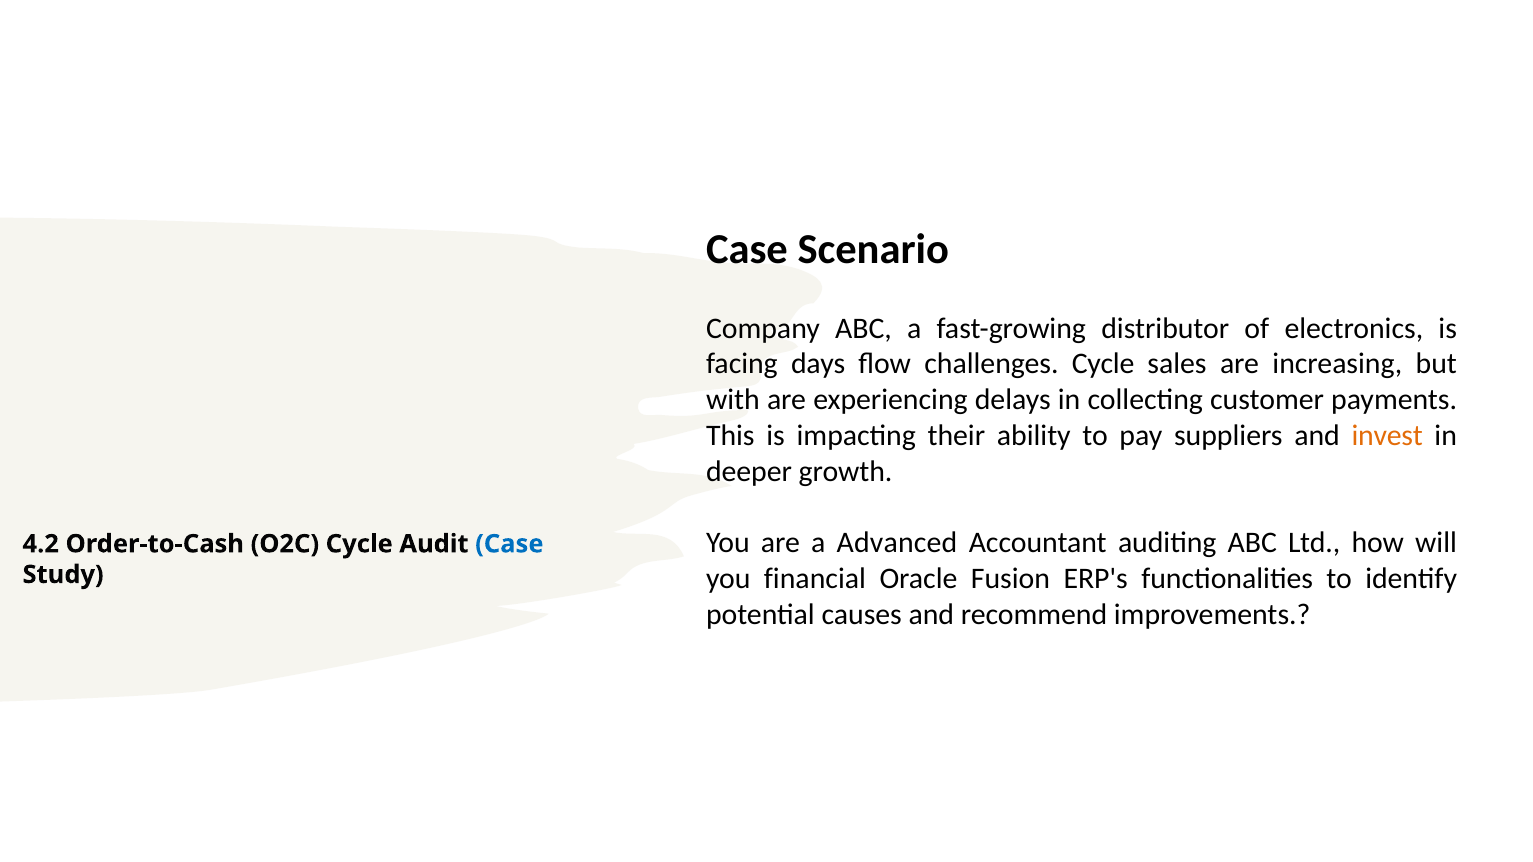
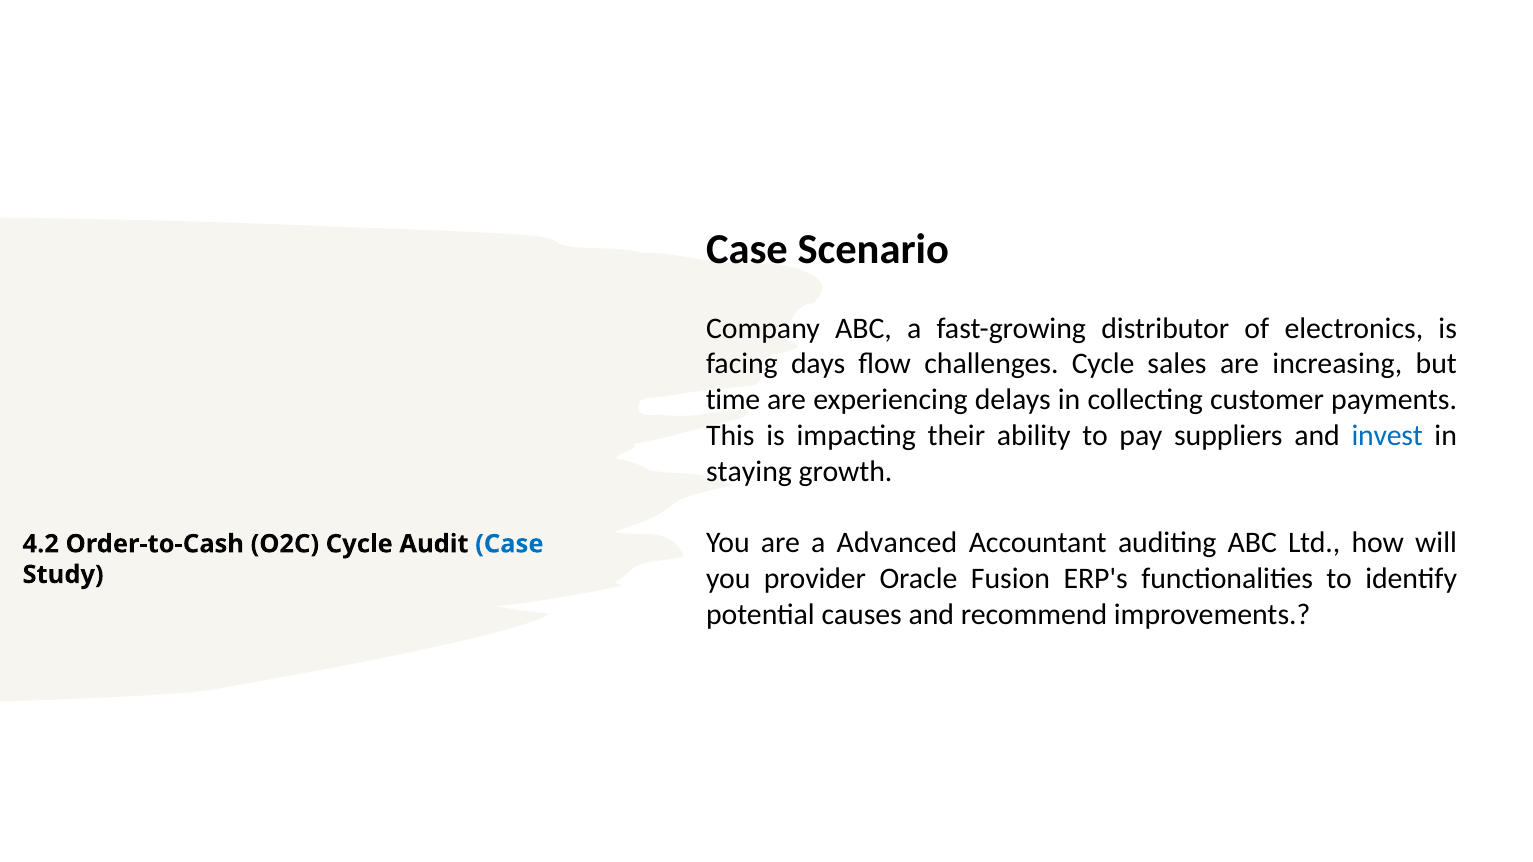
with: with -> time
invest colour: orange -> blue
deeper: deeper -> staying
financial: financial -> provider
